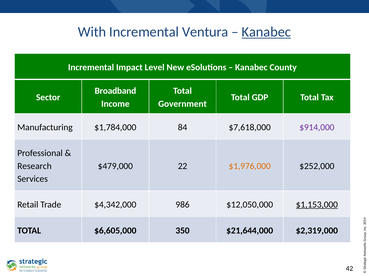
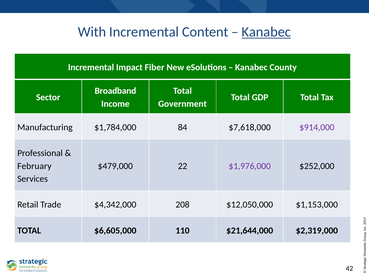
Ventura: Ventura -> Content
Level: Level -> Fiber
Research: Research -> February
$1,976,000 colour: orange -> purple
986: 986 -> 208
$1,153,000 underline: present -> none
350: 350 -> 110
